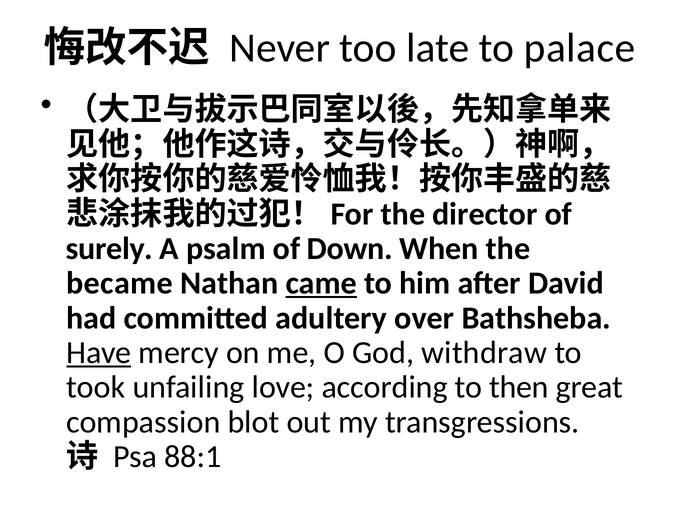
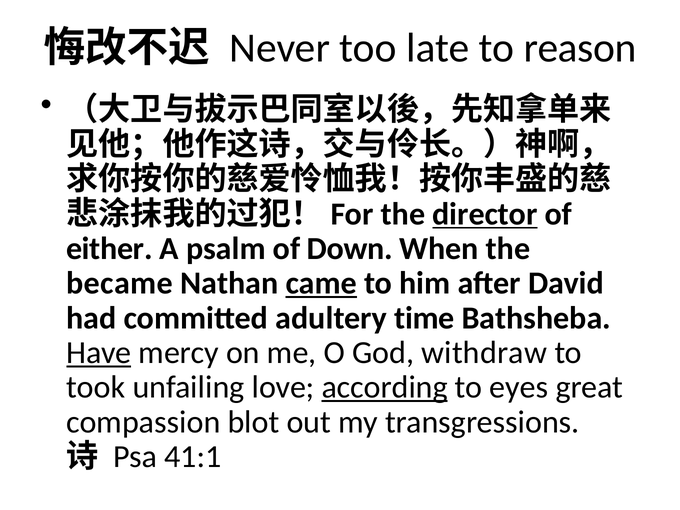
palace: palace -> reason
director underline: none -> present
surely: surely -> either
over: over -> time
according underline: none -> present
then: then -> eyes
88:1: 88:1 -> 41:1
